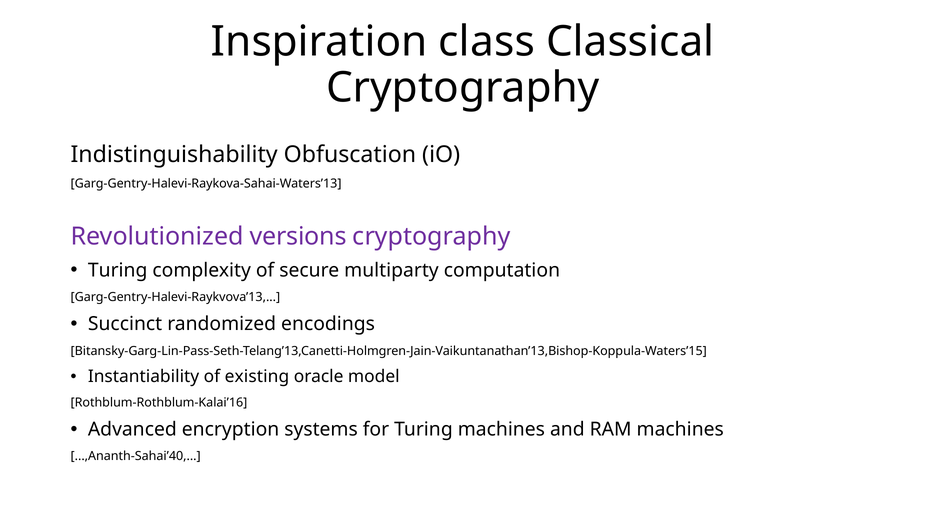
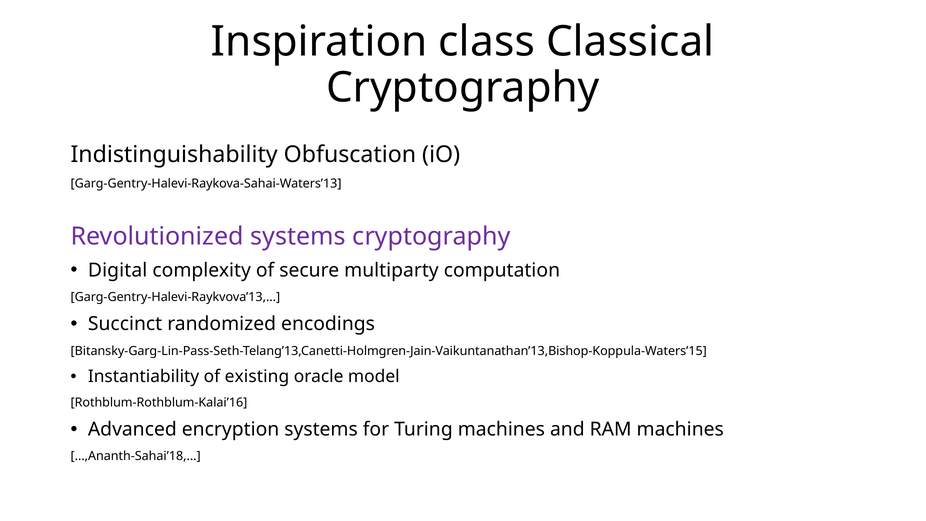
Revolutionized versions: versions -> systems
Turing at (118, 270): Turing -> Digital
...,Ananth-Sahai’40: ...,Ananth-Sahai’40 -> ...,Ananth-Sahai’18
